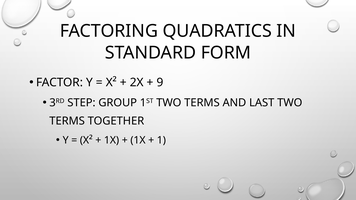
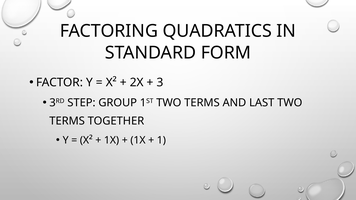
9: 9 -> 3
